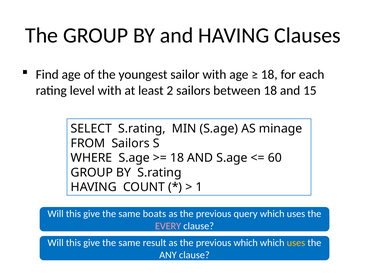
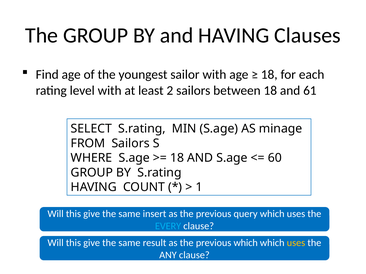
15: 15 -> 61
boats: boats -> insert
EVERY colour: pink -> light blue
